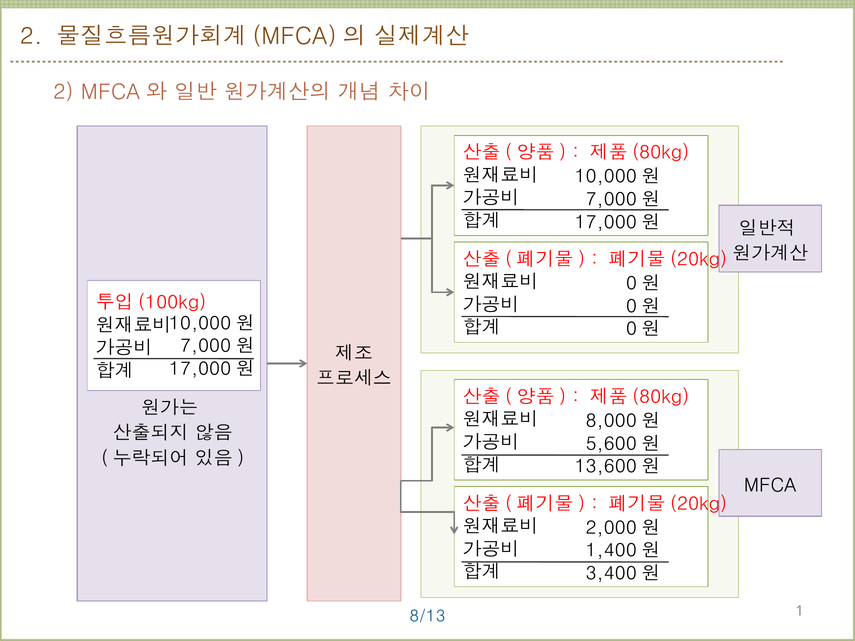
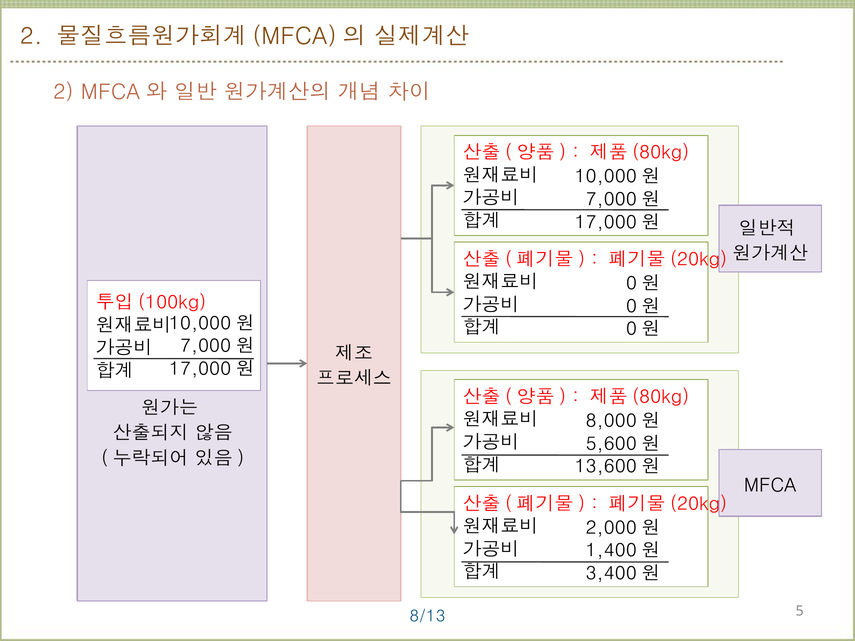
1: 1 -> 5
